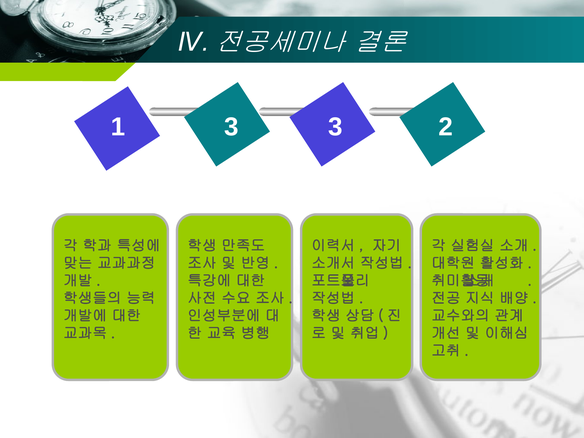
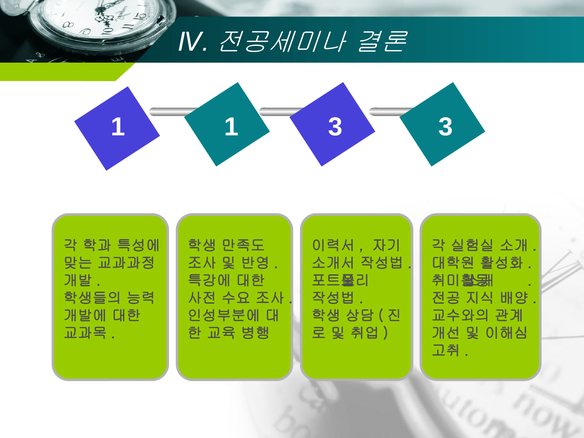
1 3: 3 -> 1
3 2: 2 -> 3
